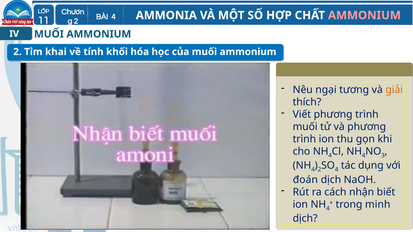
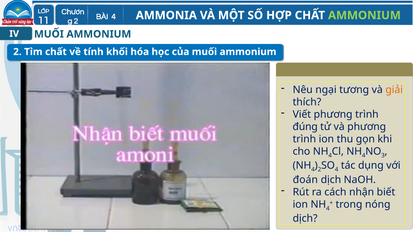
AMMONIUM at (364, 15) colour: pink -> light green
Tìm khai: khai -> chất
muối at (305, 127): muối -> đúng
minh: minh -> nóng
